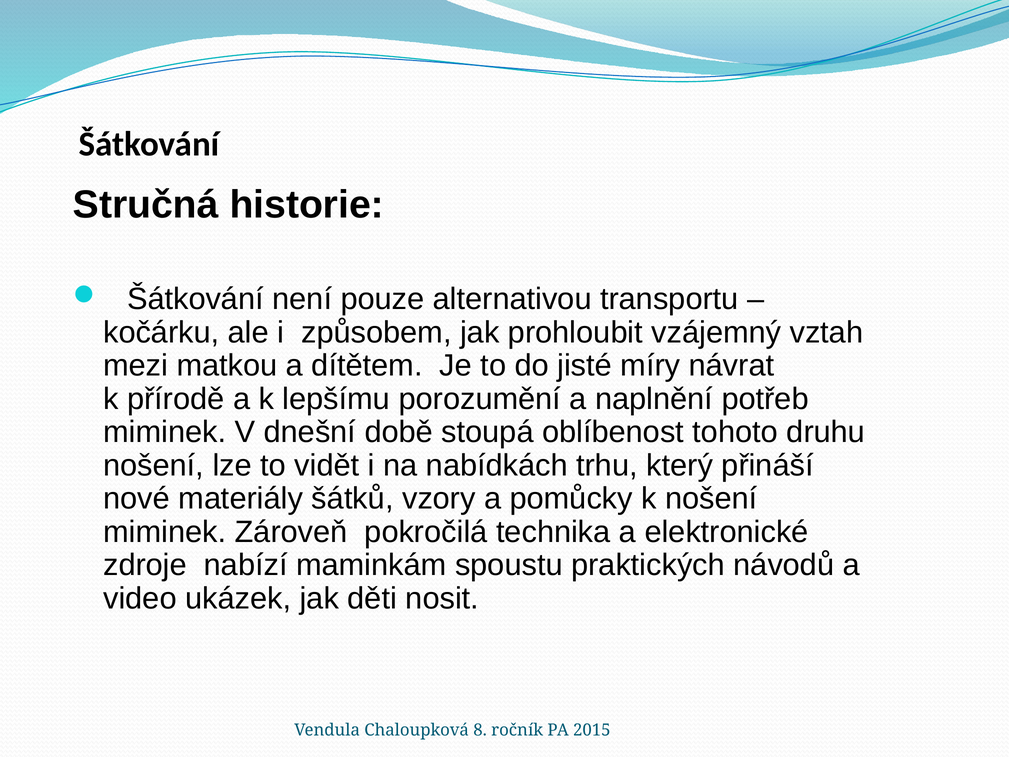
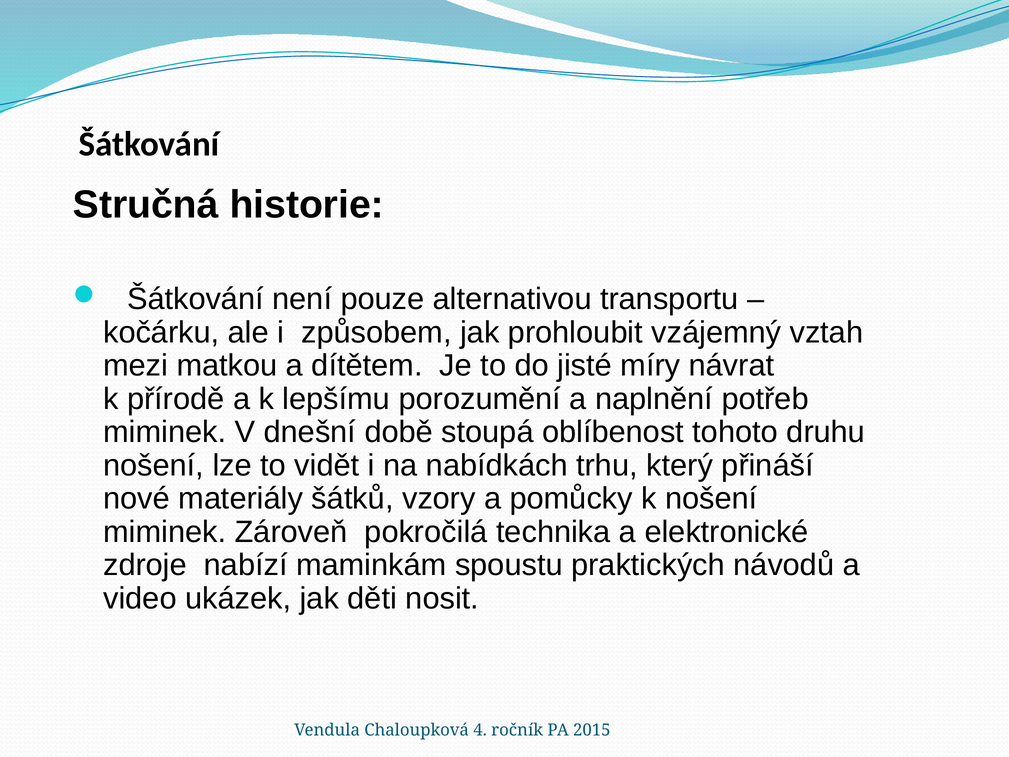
8: 8 -> 4
